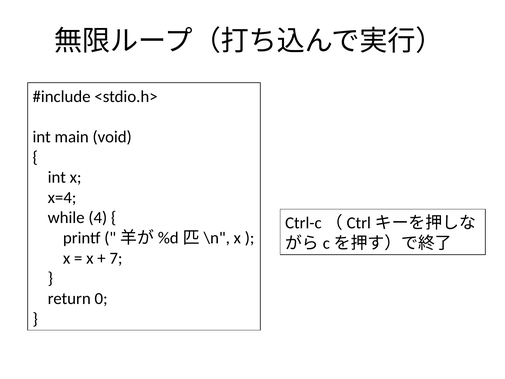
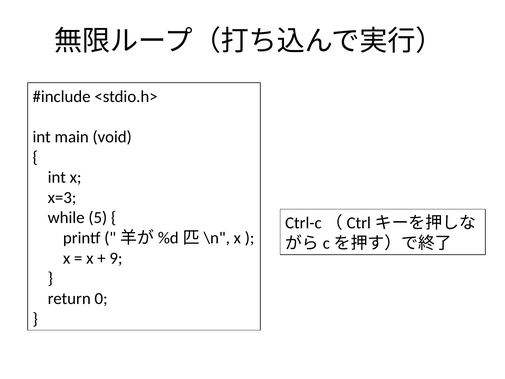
x=4: x=4 -> x=3
4: 4 -> 5
7: 7 -> 9
